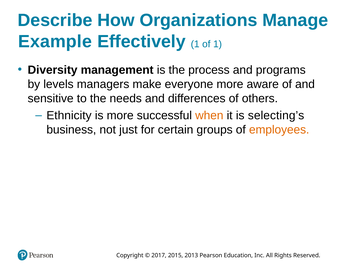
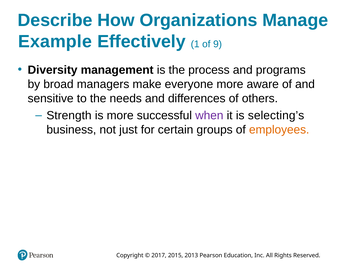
of 1: 1 -> 9
levels: levels -> broad
Ethnicity: Ethnicity -> Strength
when colour: orange -> purple
